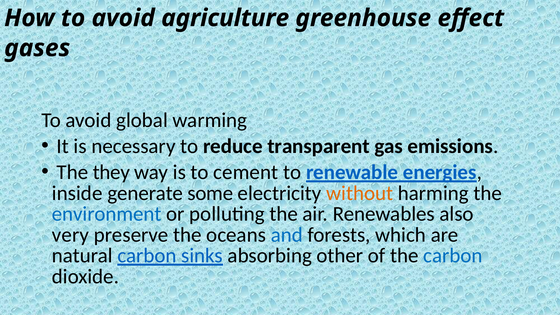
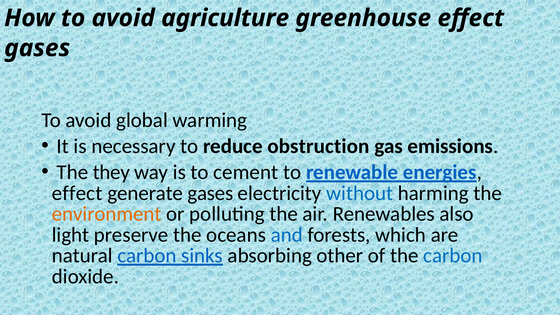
transparent: transparent -> obstruction
inside at (77, 193): inside -> effect
generate some: some -> gases
without colour: orange -> blue
environment colour: blue -> orange
very: very -> light
